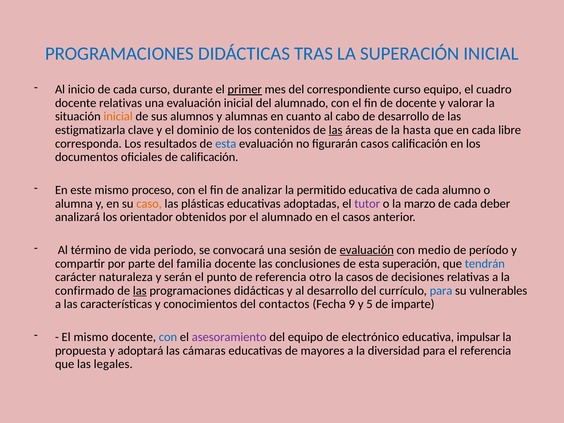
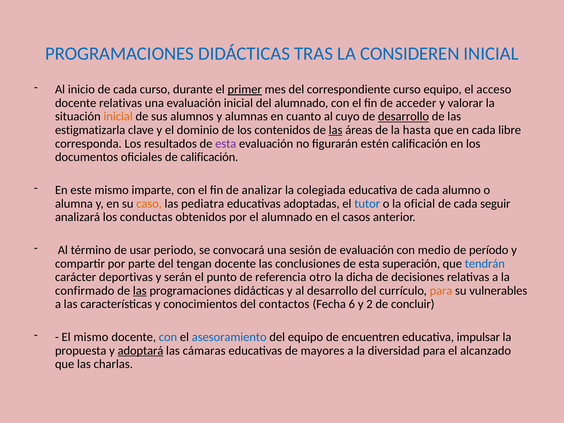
LA SUPERACIÓN: SUPERACIÓN -> CONSIDEREN
cuadro: cuadro -> acceso
de docente: docente -> acceder
cabo: cabo -> cuyo
desarrollo at (404, 117) underline: none -> present
esta at (226, 144) colour: blue -> purple
figurarán casos: casos -> estén
proceso: proceso -> imparte
permitido: permitido -> colegiada
plásticas: plásticas -> pediatra
tutor colour: purple -> blue
marzo: marzo -> oficial
deber: deber -> seguir
orientador: orientador -> conductas
vida: vida -> usar
evaluación at (367, 250) underline: present -> none
familia: familia -> tengan
naturaleza: naturaleza -> deportivas
la casos: casos -> dicha
para at (441, 291) colour: blue -> orange
9: 9 -> 6
5: 5 -> 2
imparte: imparte -> concluir
asesoramiento colour: purple -> blue
electrónico: electrónico -> encuentren
adoptará underline: none -> present
el referencia: referencia -> alcanzado
legales: legales -> charlas
